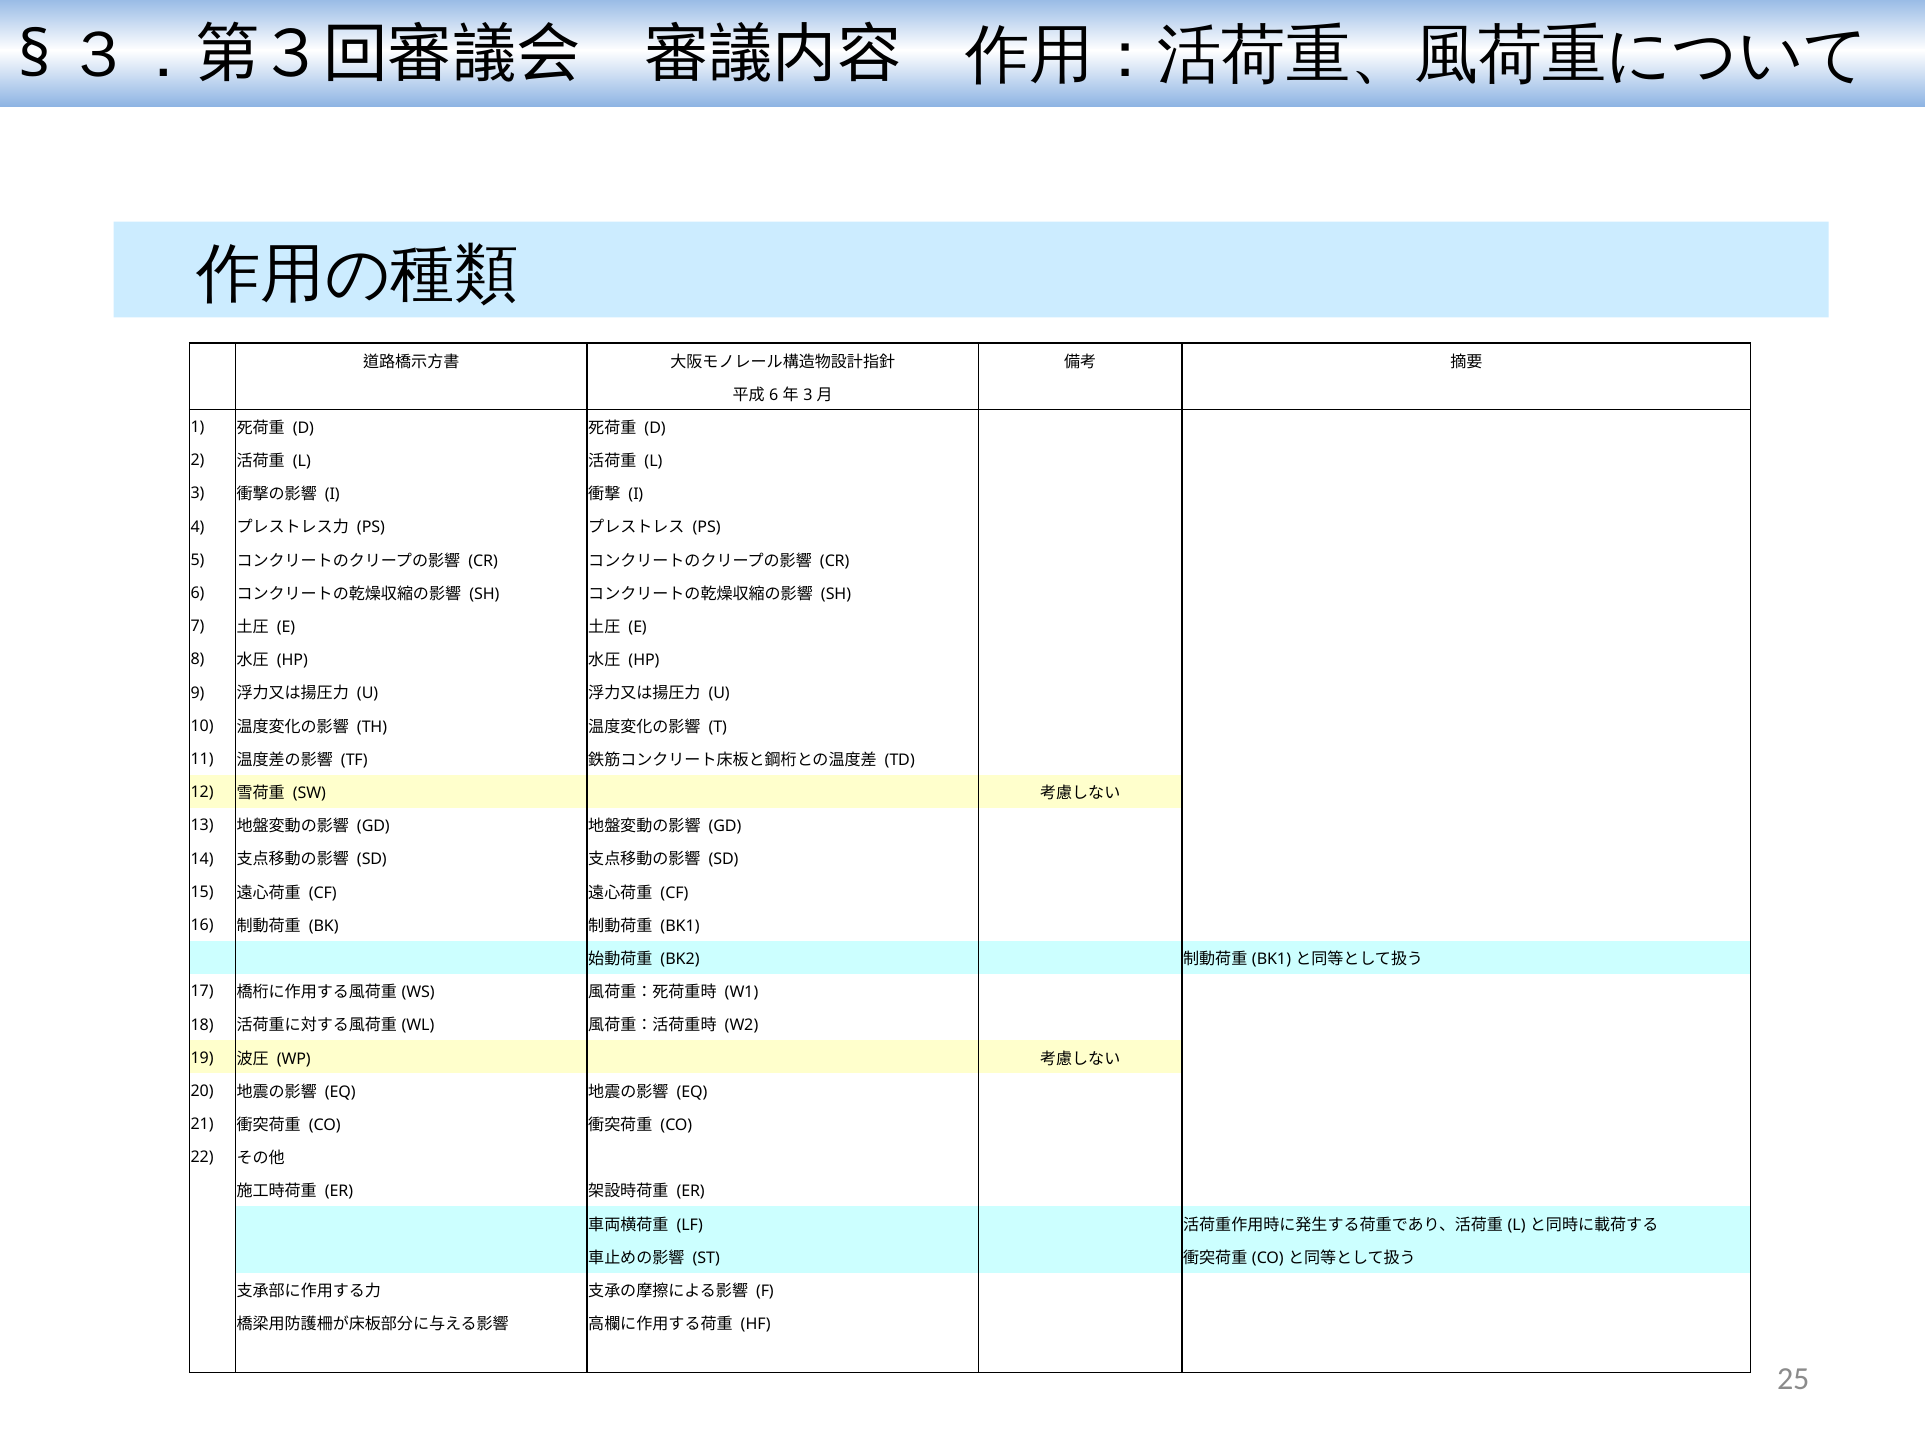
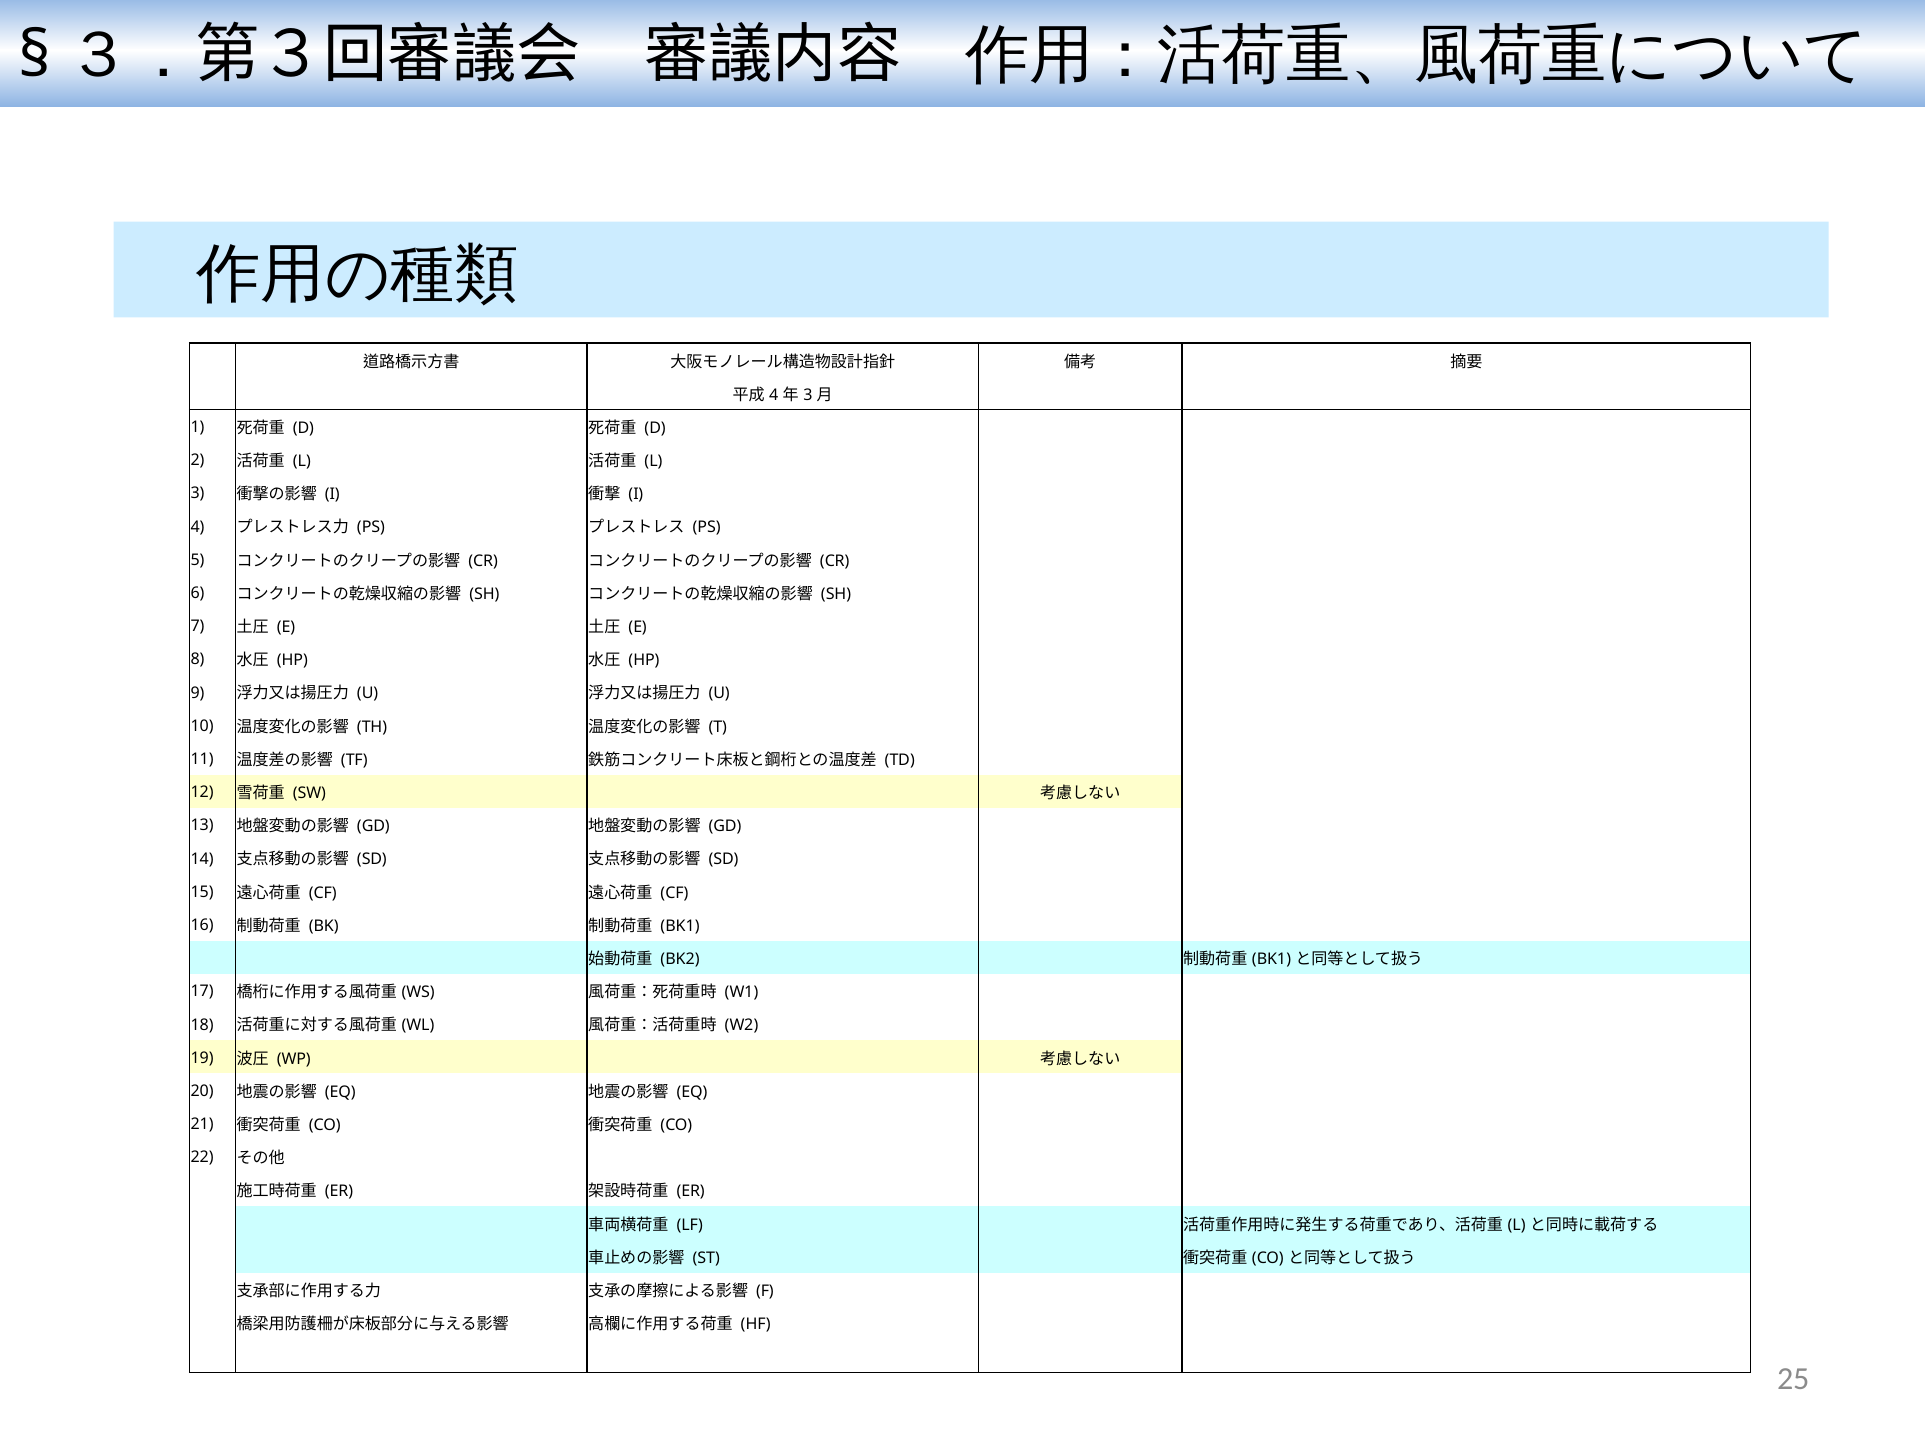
6 at (774, 395): 6 -> 4
